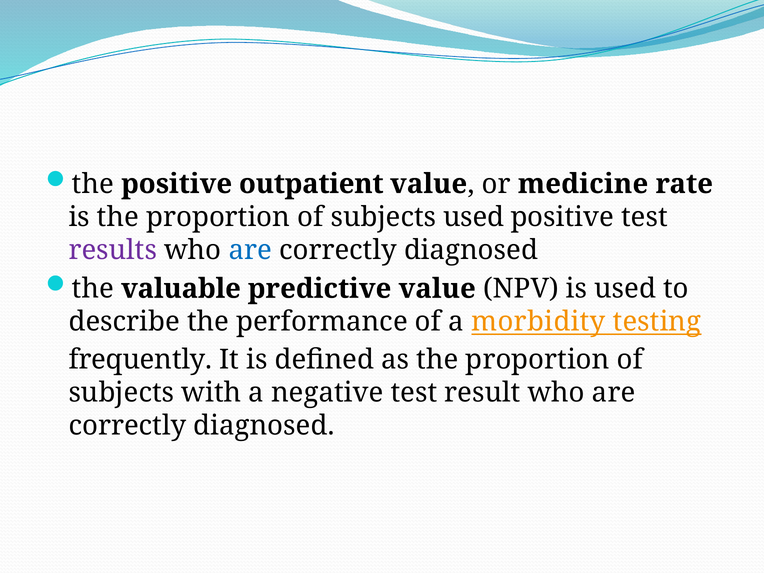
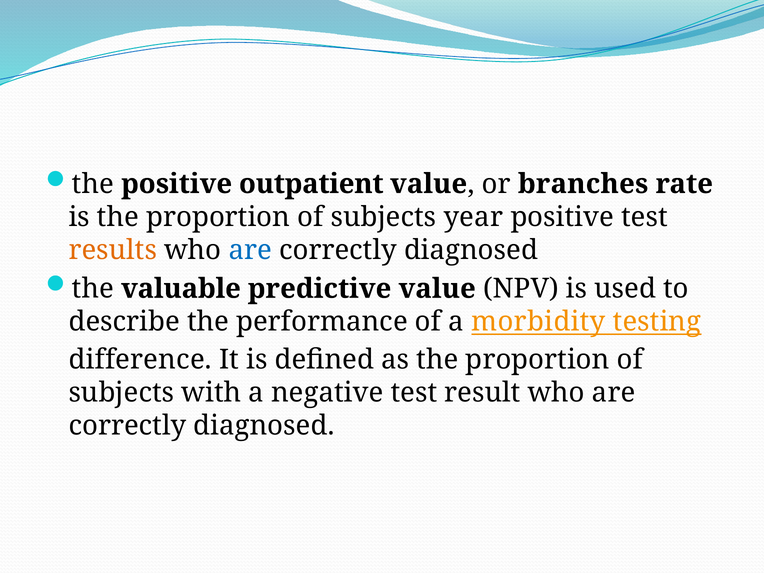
medicine: medicine -> branches
subjects used: used -> year
results colour: purple -> orange
frequently: frequently -> difference
